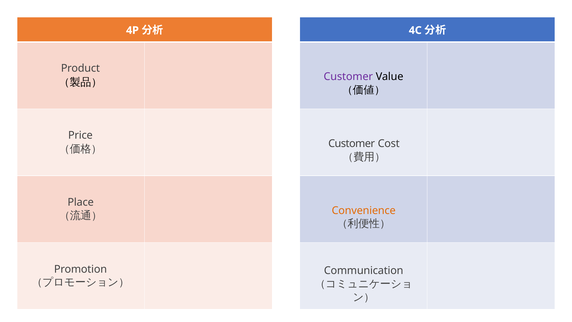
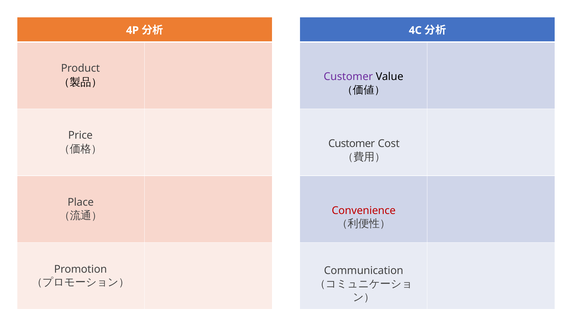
Convenience colour: orange -> red
